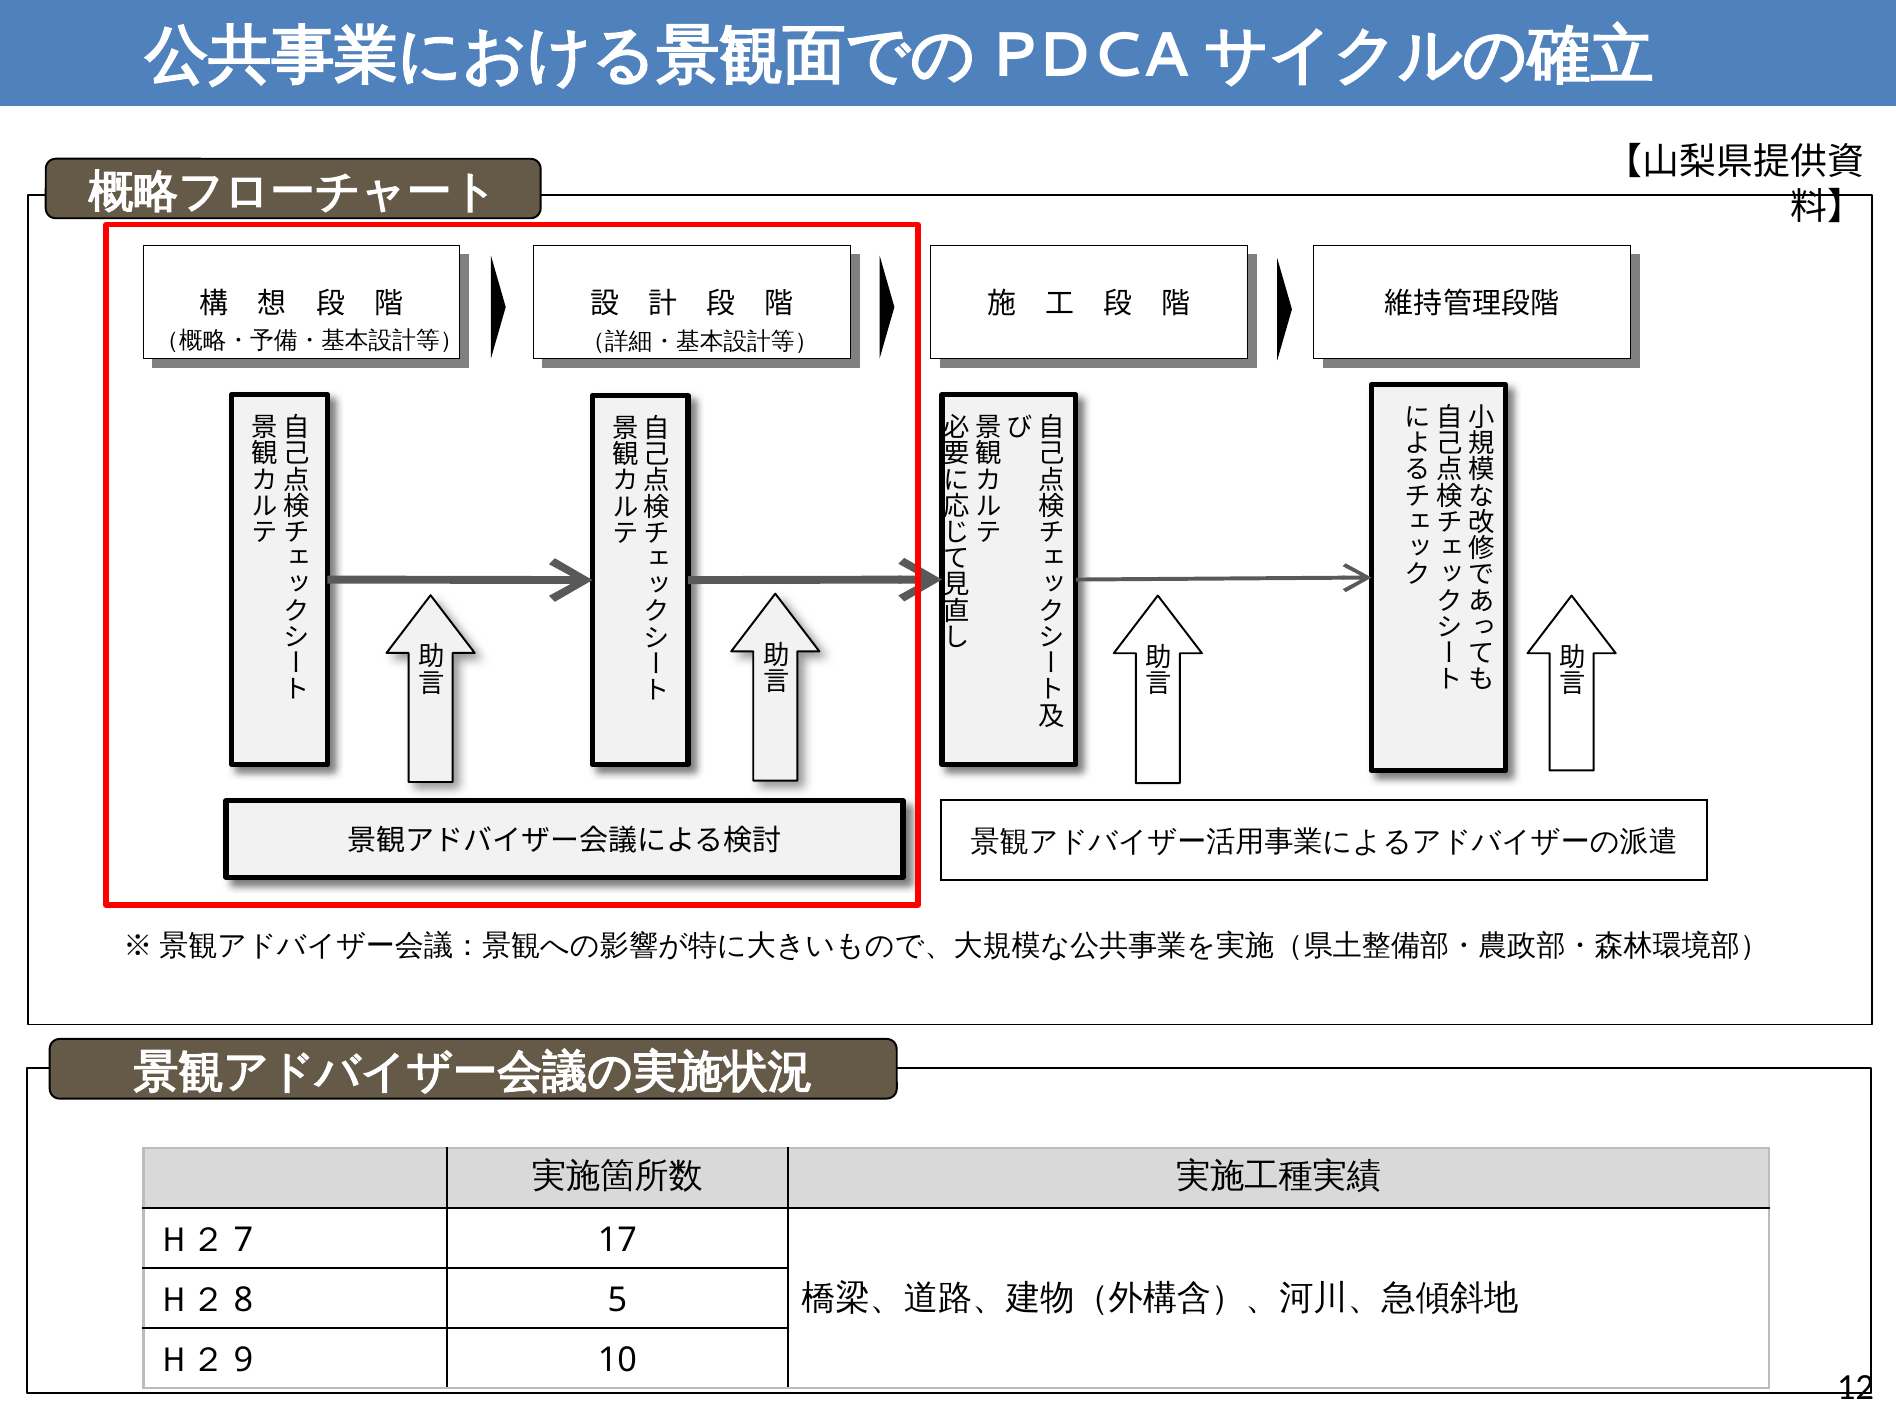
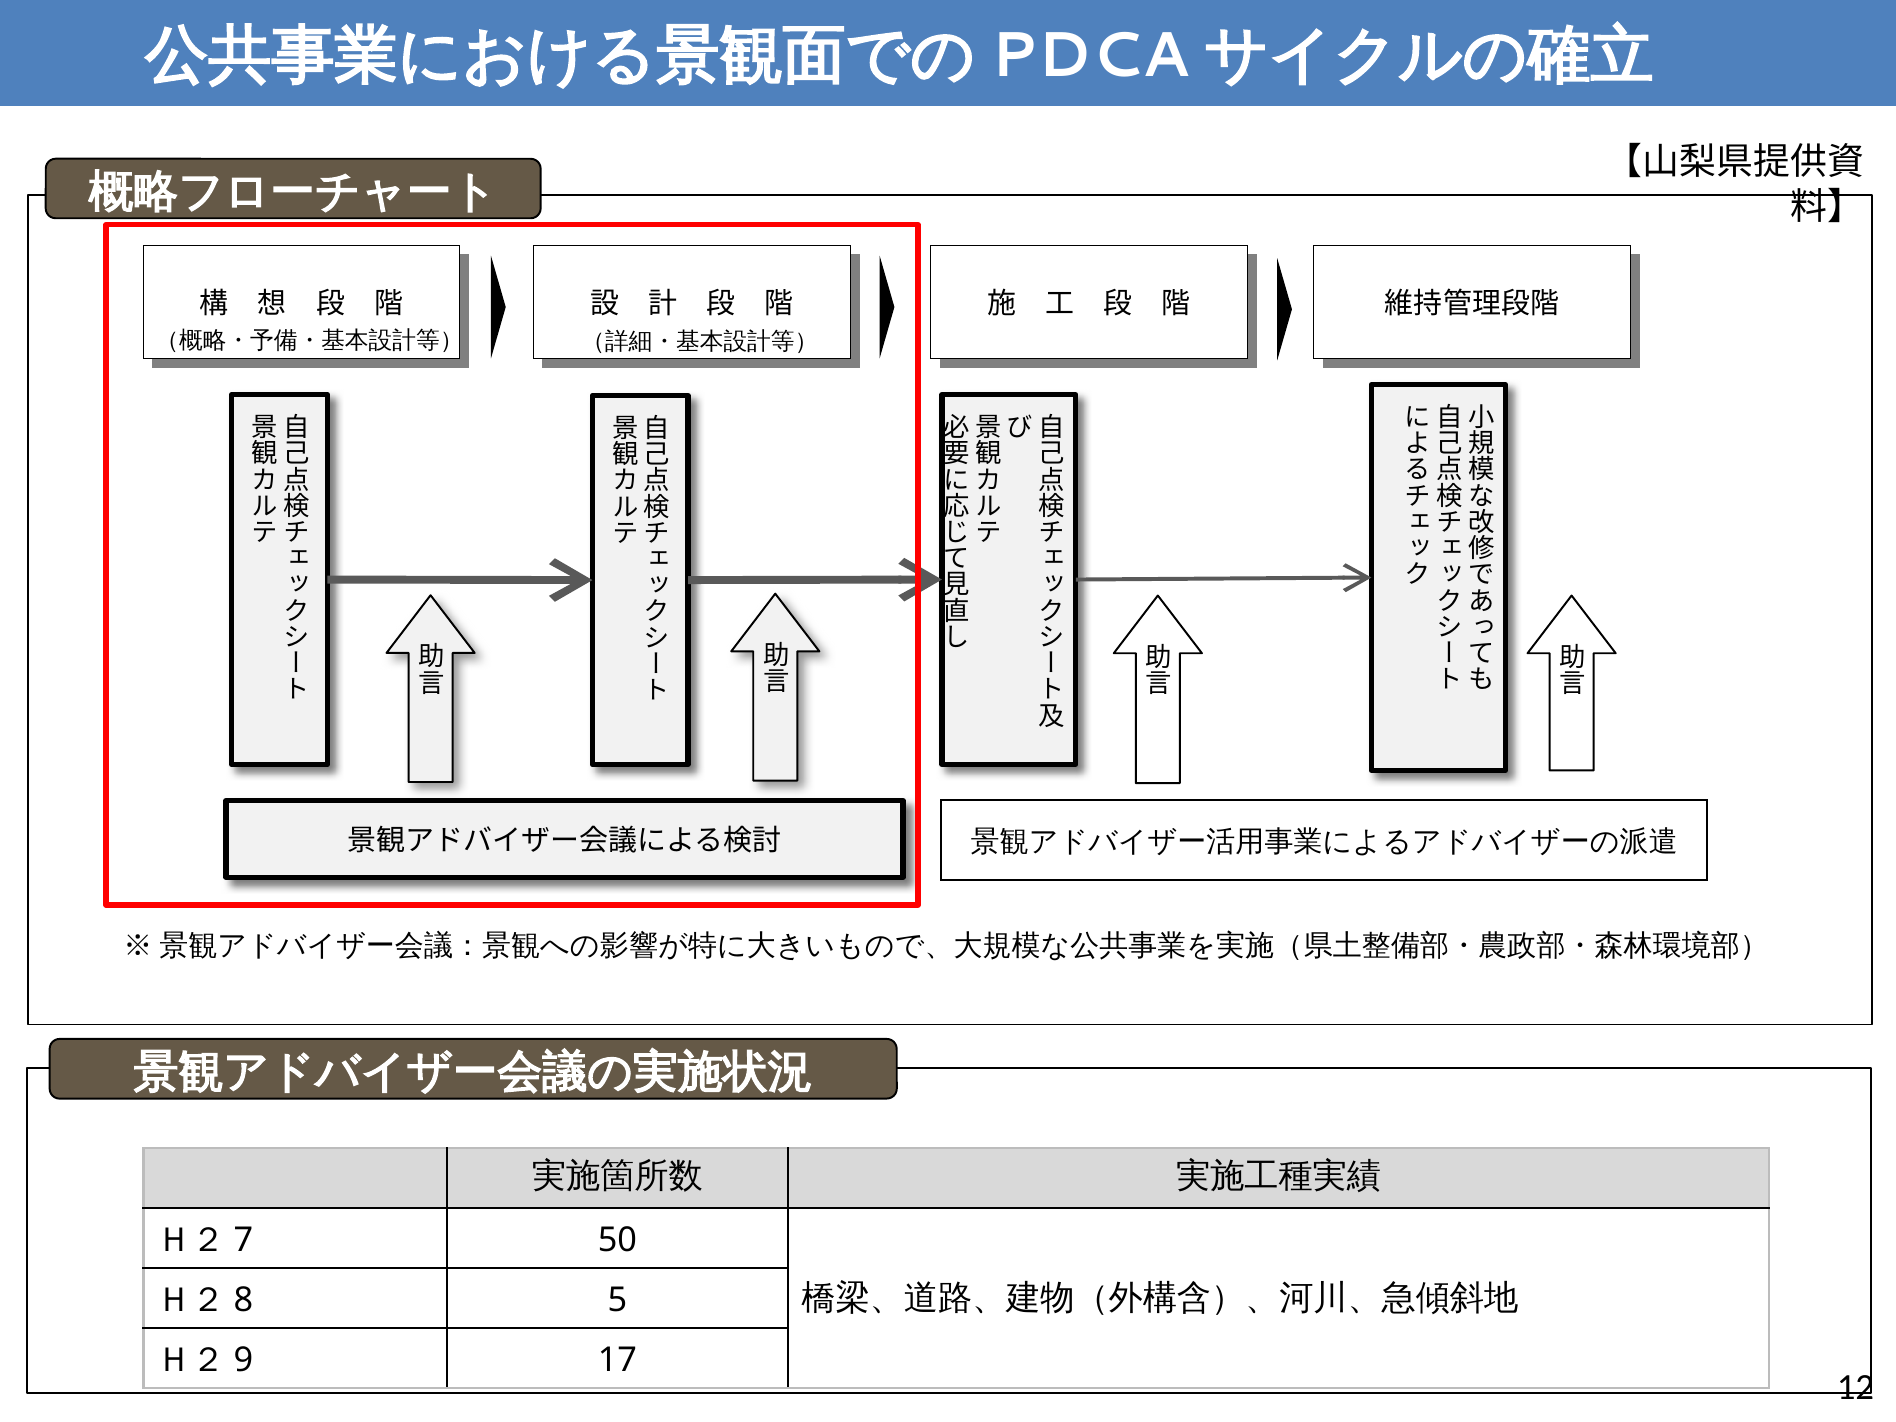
17: 17 -> 50
10: 10 -> 17
